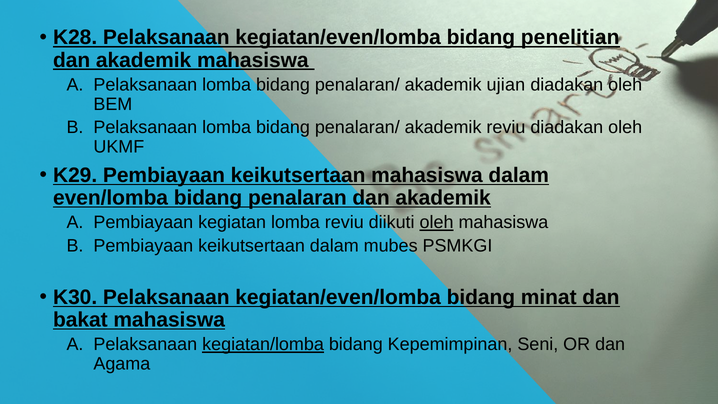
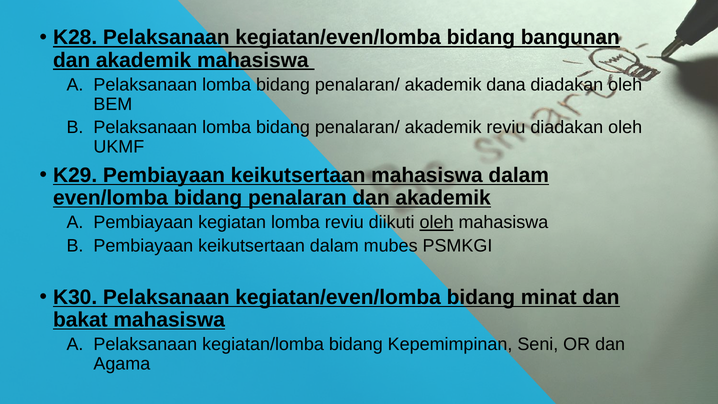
penelitian: penelitian -> bangunan
ujian: ujian -> dana
kegiatan/lomba underline: present -> none
